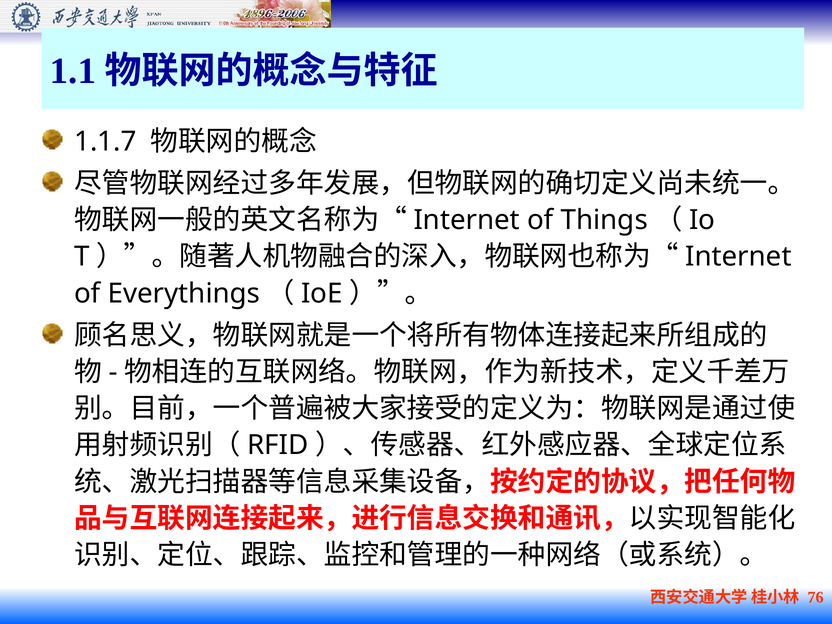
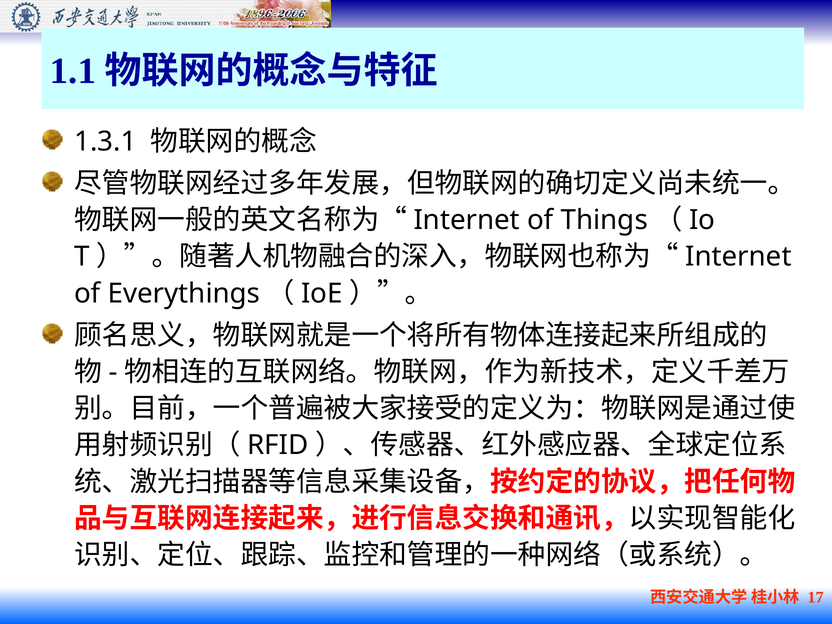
1.1.7: 1.1.7 -> 1.3.1
76: 76 -> 17
